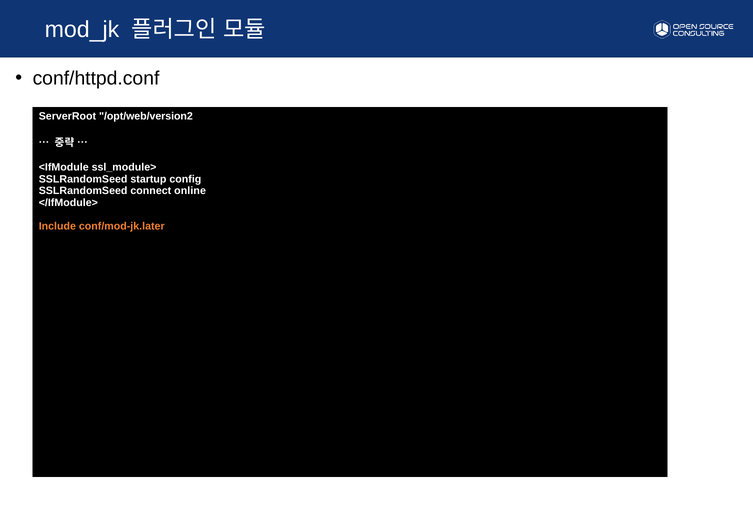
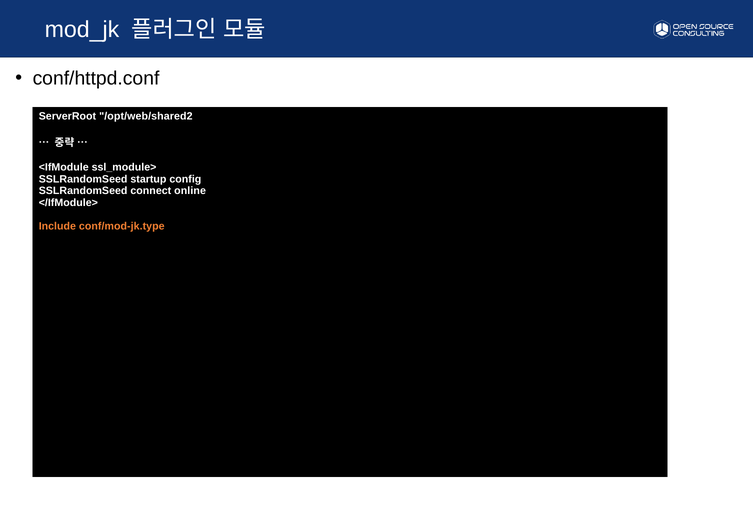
/opt/web/version2: /opt/web/version2 -> /opt/web/shared2
conf/mod-jk.later: conf/mod-jk.later -> conf/mod-jk.type
